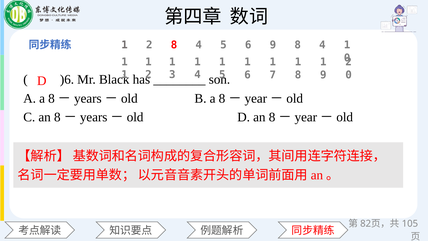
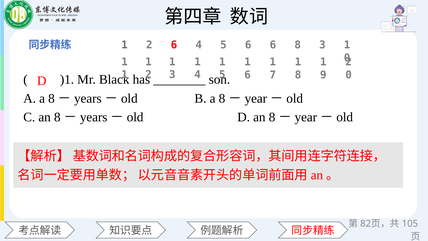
2 8: 8 -> 6
6 9: 9 -> 6
4 at (322, 45): 4 -> 3
)6: )6 -> )1
